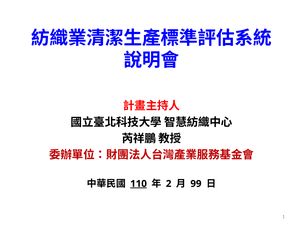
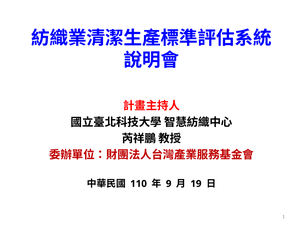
110 underline: present -> none
2: 2 -> 9
99: 99 -> 19
